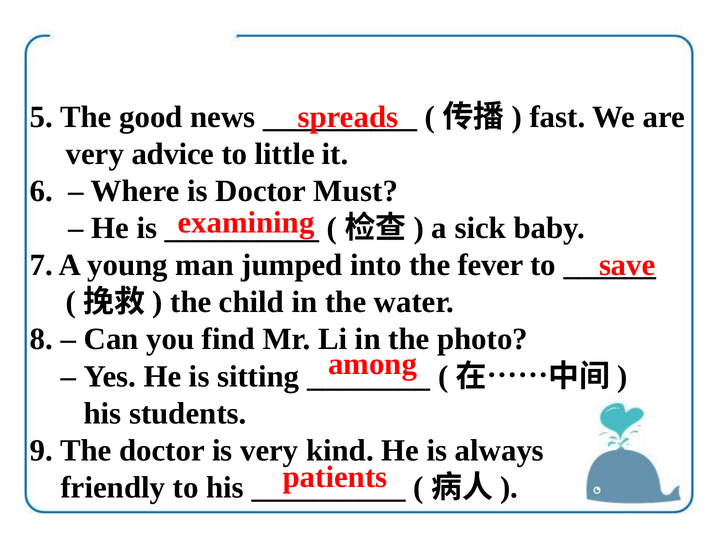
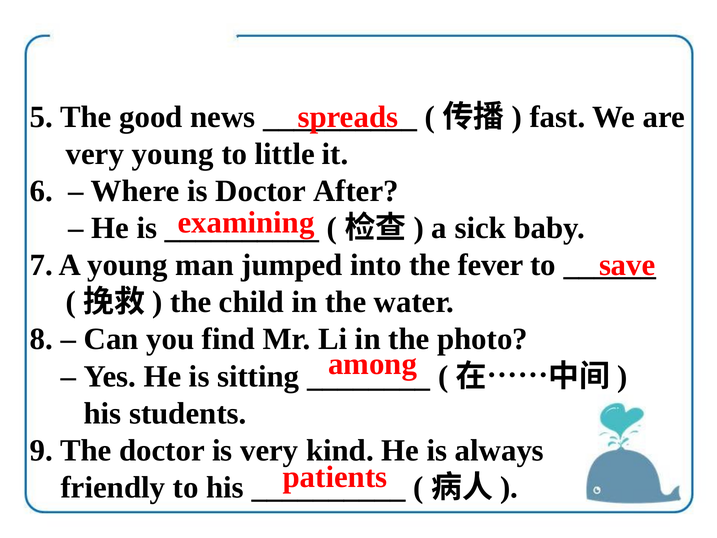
very advice: advice -> young
Must: Must -> After
